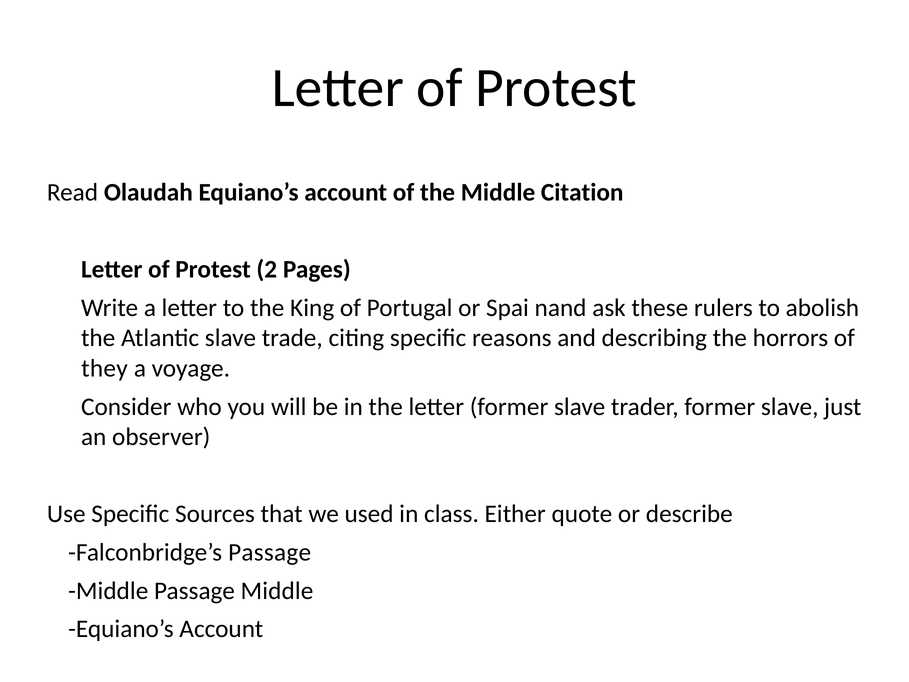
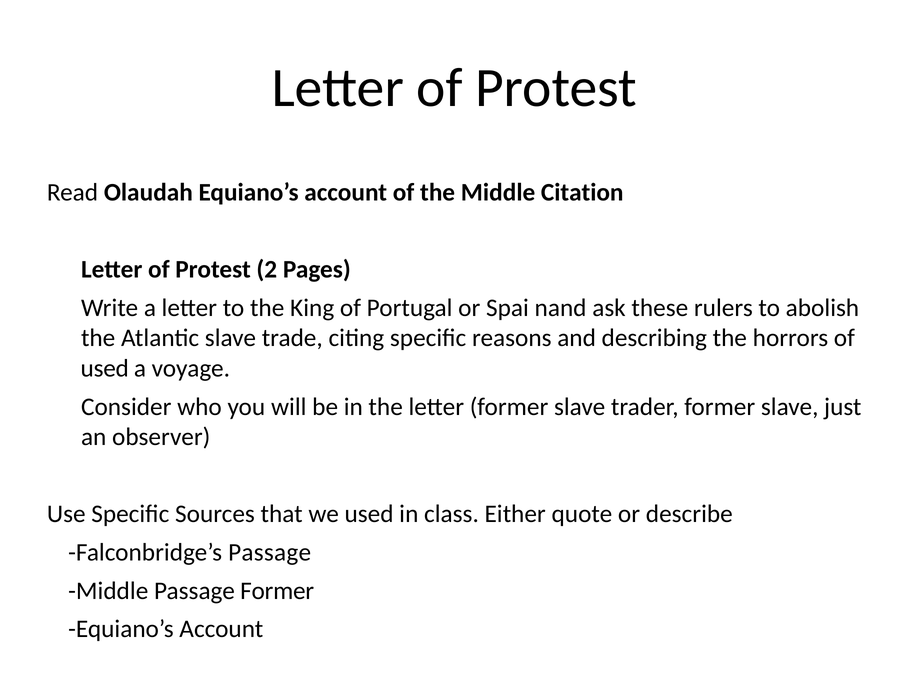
they at (104, 368): they -> used
Middle Passage Middle: Middle -> Former
